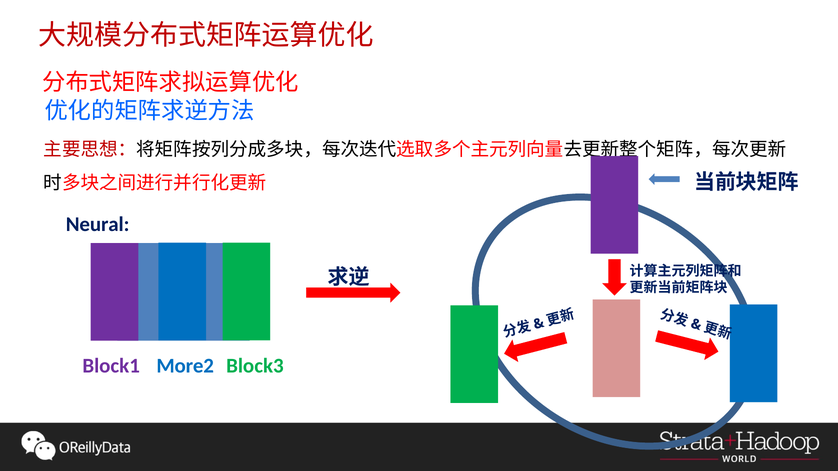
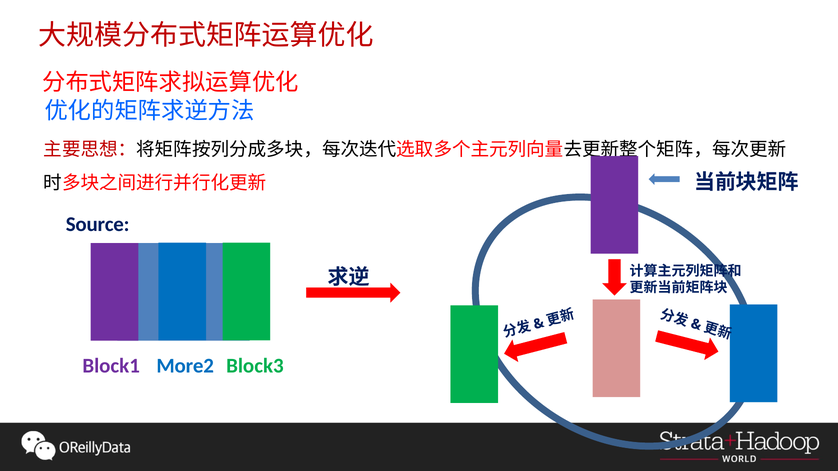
Neural: Neural -> Source
